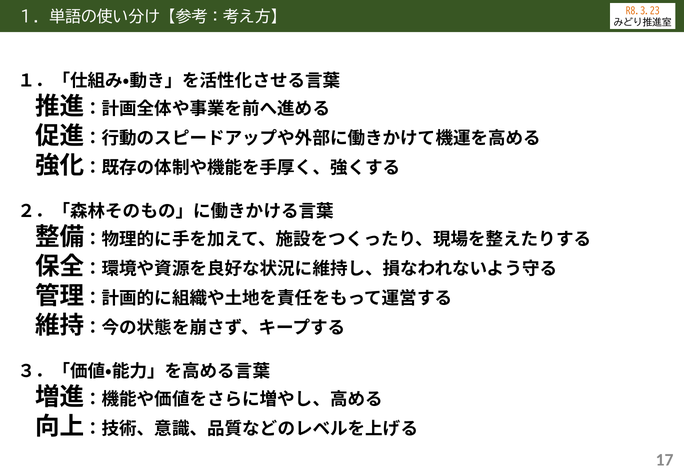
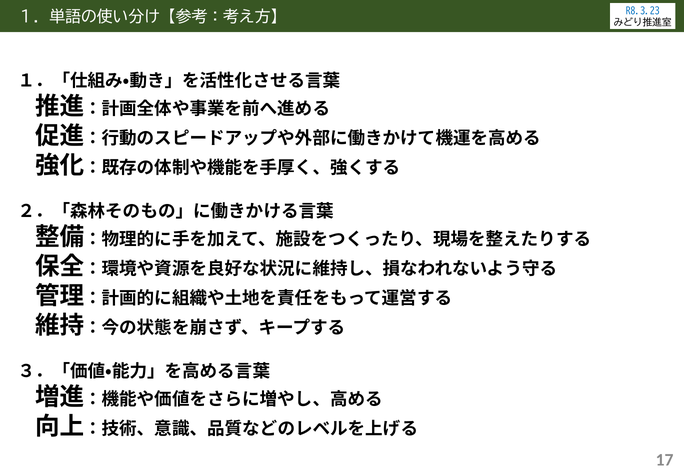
R8.3.23 colour: orange -> blue
